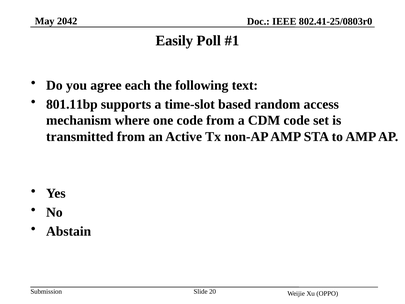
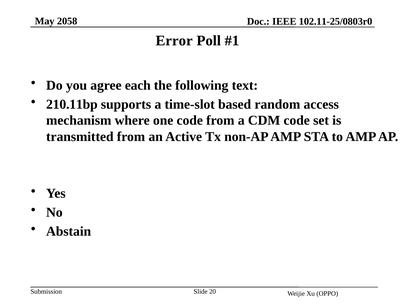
2042: 2042 -> 2058
802.41-25/0803r0: 802.41-25/0803r0 -> 102.11-25/0803r0
Easily: Easily -> Error
801.11bp: 801.11bp -> 210.11bp
